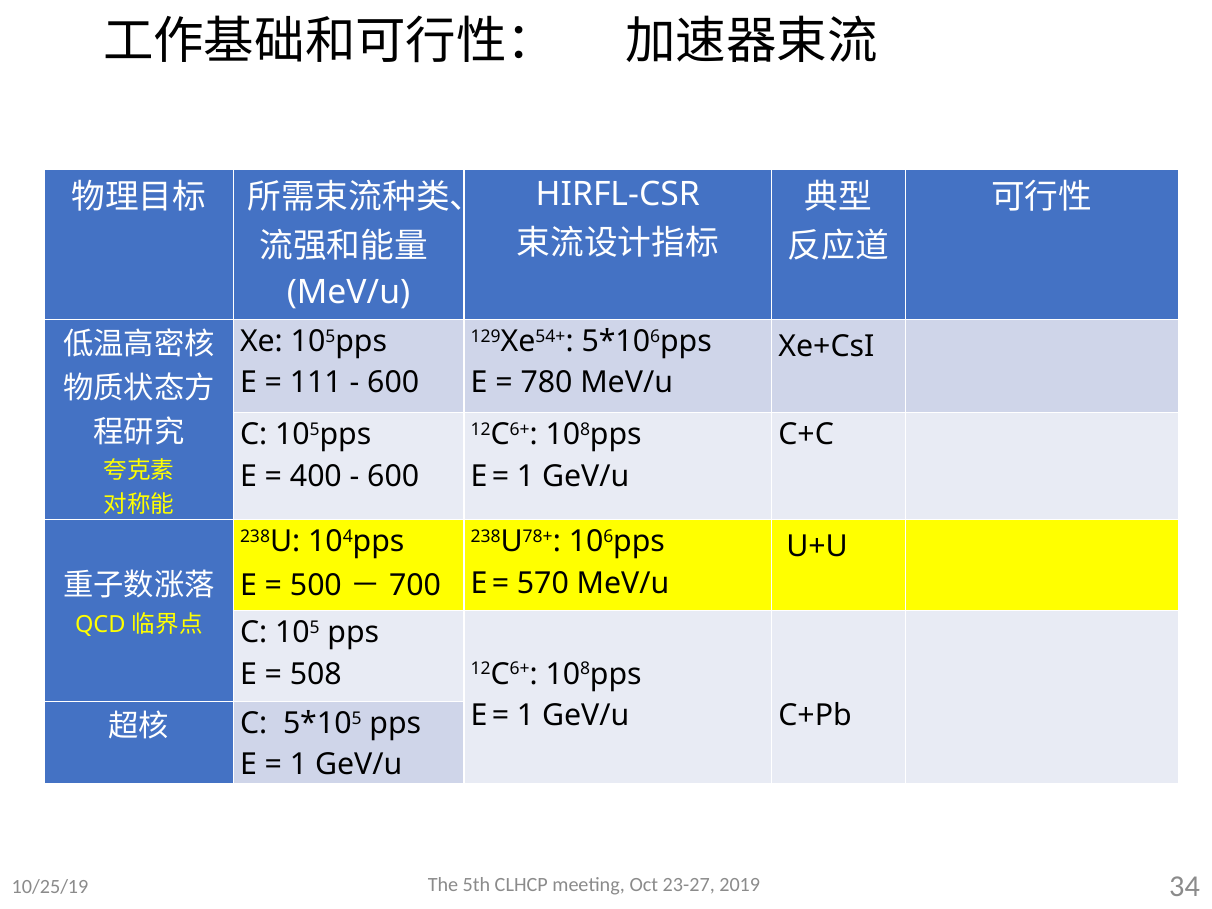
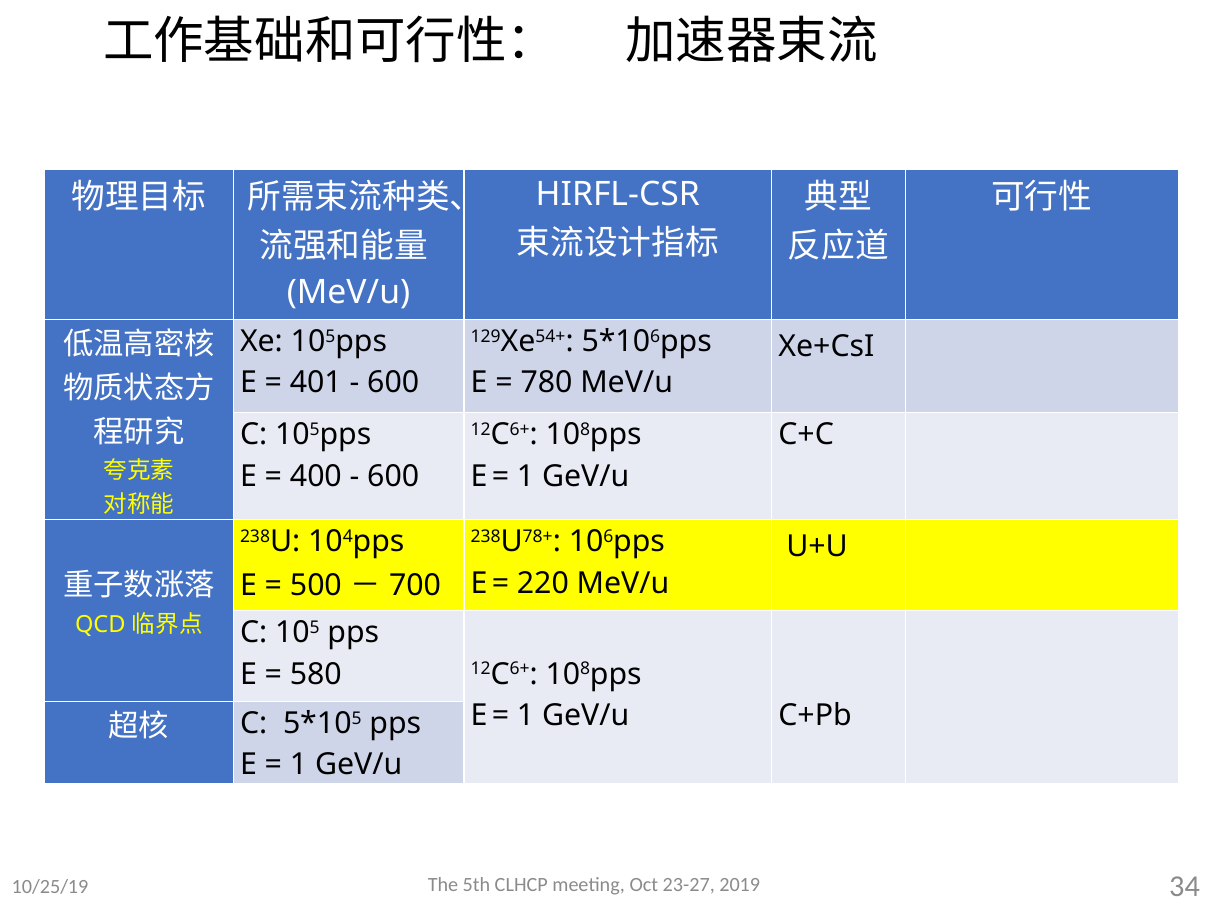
111: 111 -> 401
570: 570 -> 220
508: 508 -> 580
